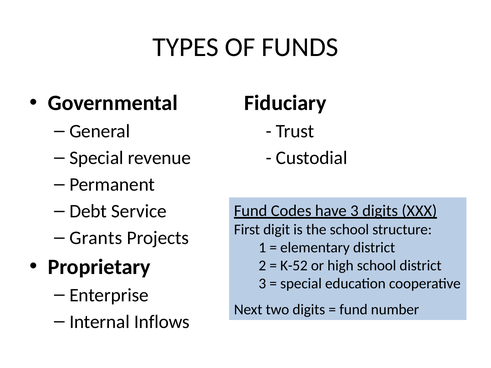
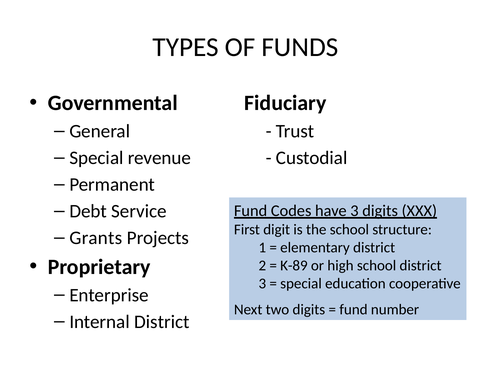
K-52: K-52 -> K-89
Internal Inflows: Inflows -> District
